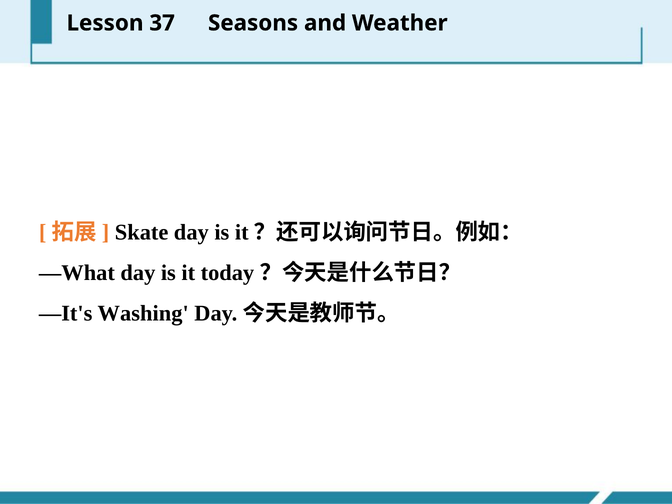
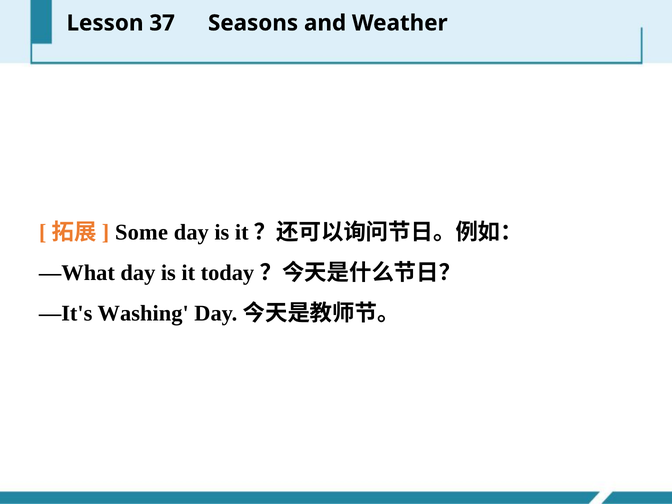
Skate: Skate -> Some
